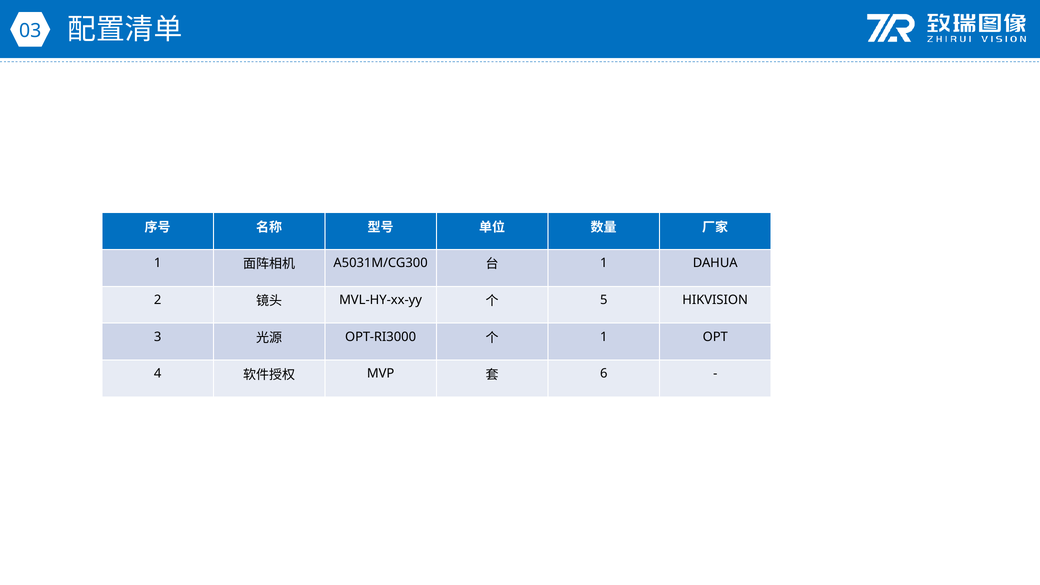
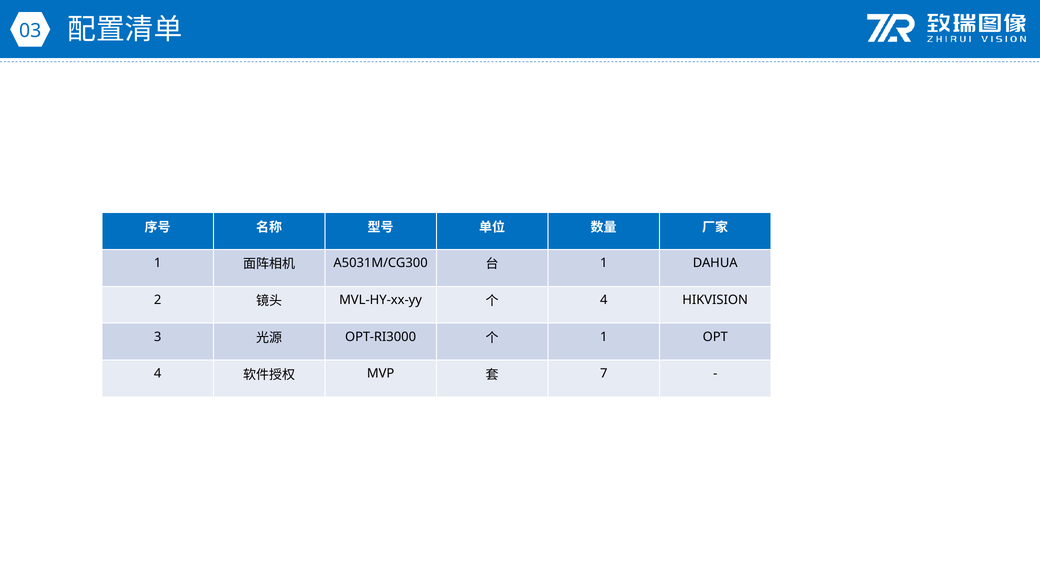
5 at (604, 300): 5 -> 4
6: 6 -> 7
